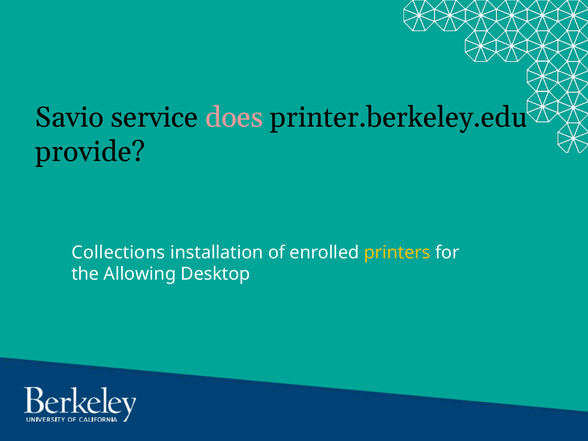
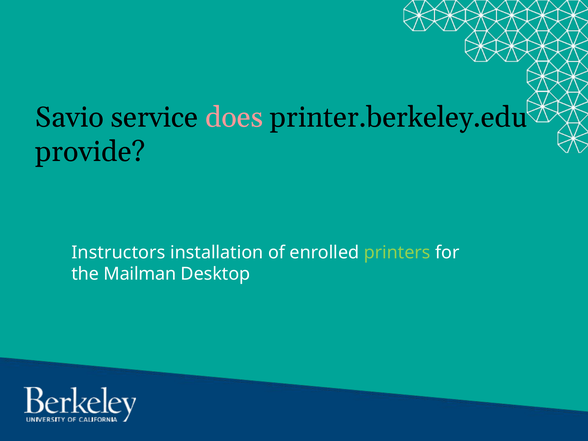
Collections: Collections -> Instructors
printers colour: yellow -> light green
Allowing: Allowing -> Mailman
